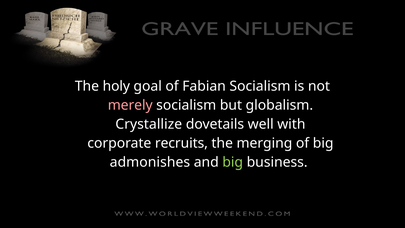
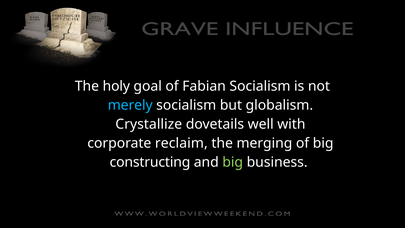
merely colour: pink -> light blue
recruits: recruits -> reclaim
admonishes: admonishes -> constructing
